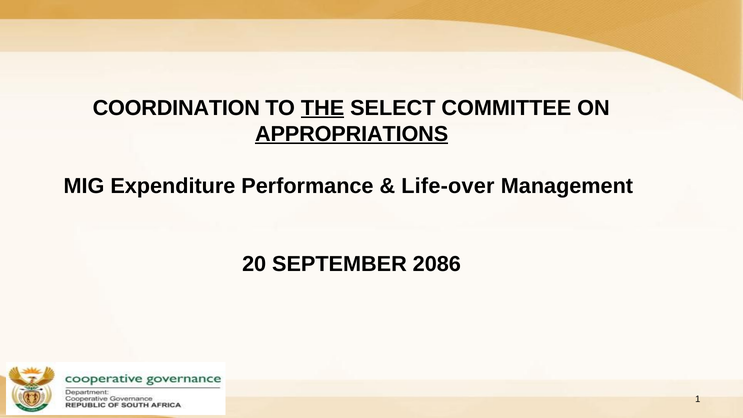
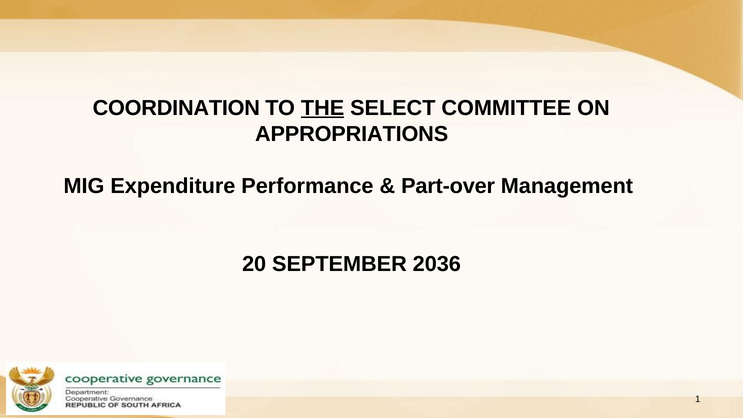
APPROPRIATIONS underline: present -> none
Life-over: Life-over -> Part-over
2086: 2086 -> 2036
